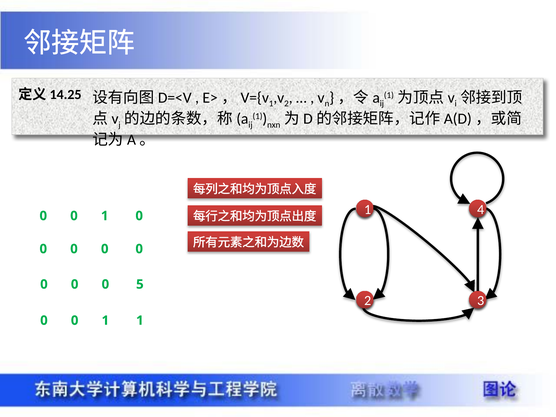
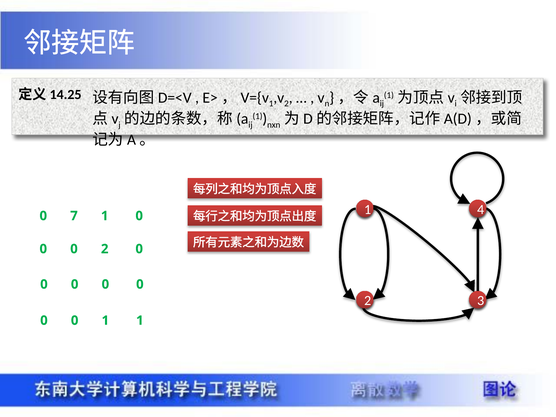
0 at (74, 216): 0 -> 7
0 at (105, 249): 0 -> 2
5 at (140, 284): 5 -> 0
